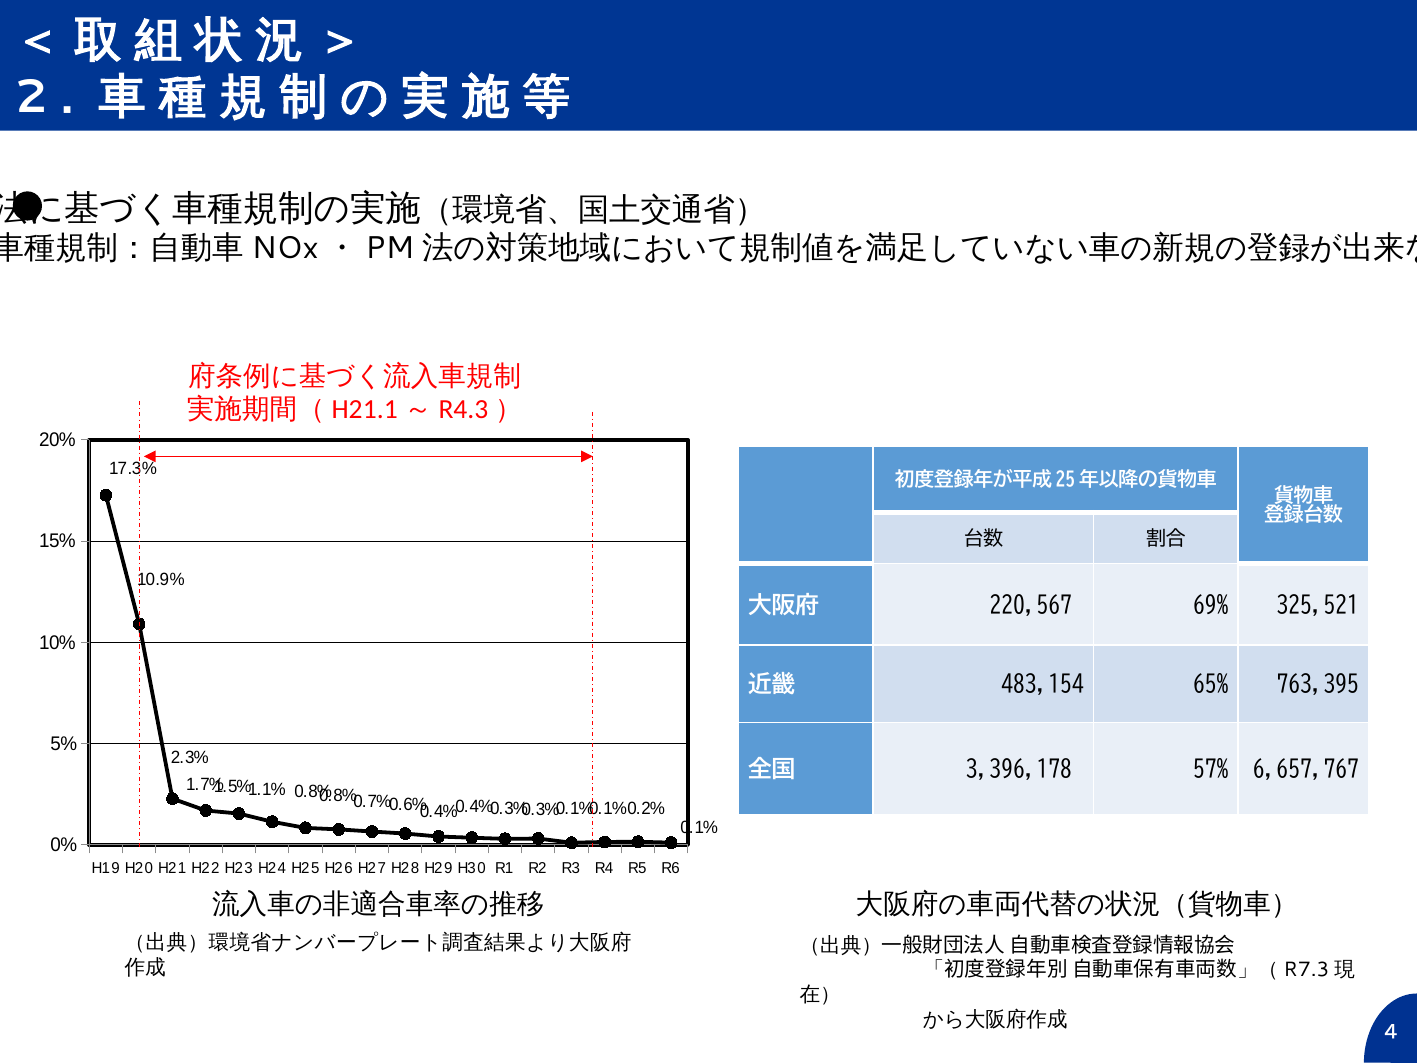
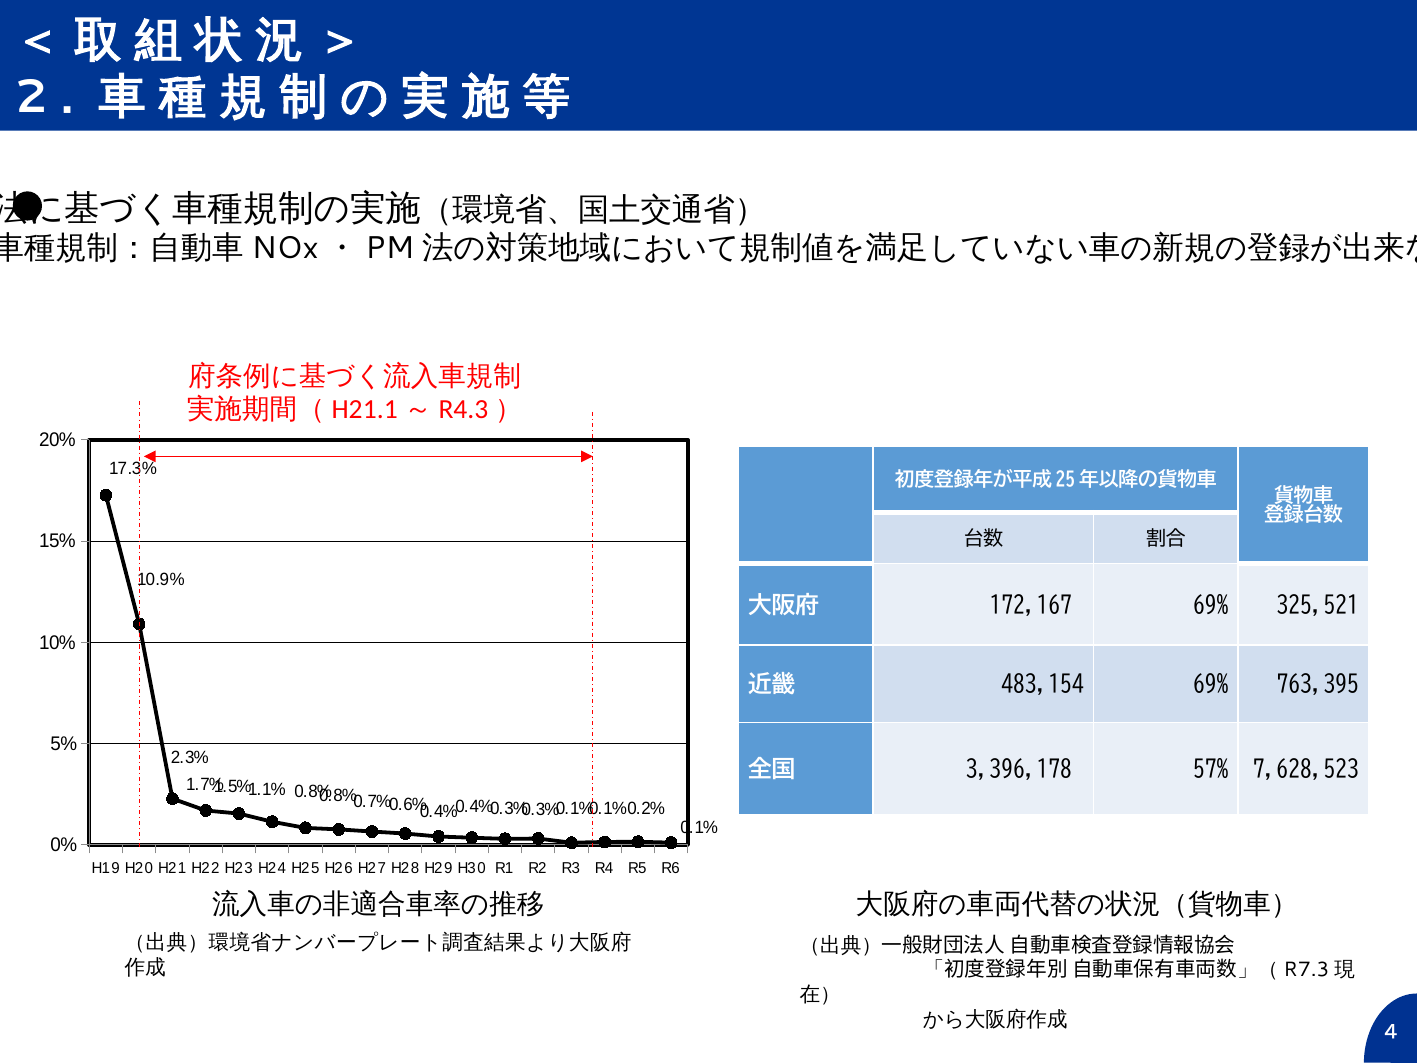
220,567: 220,567 -> 172,167
483,154 65%: 65% -> 69%
6,657,767: 6,657,767 -> 7,628,523
